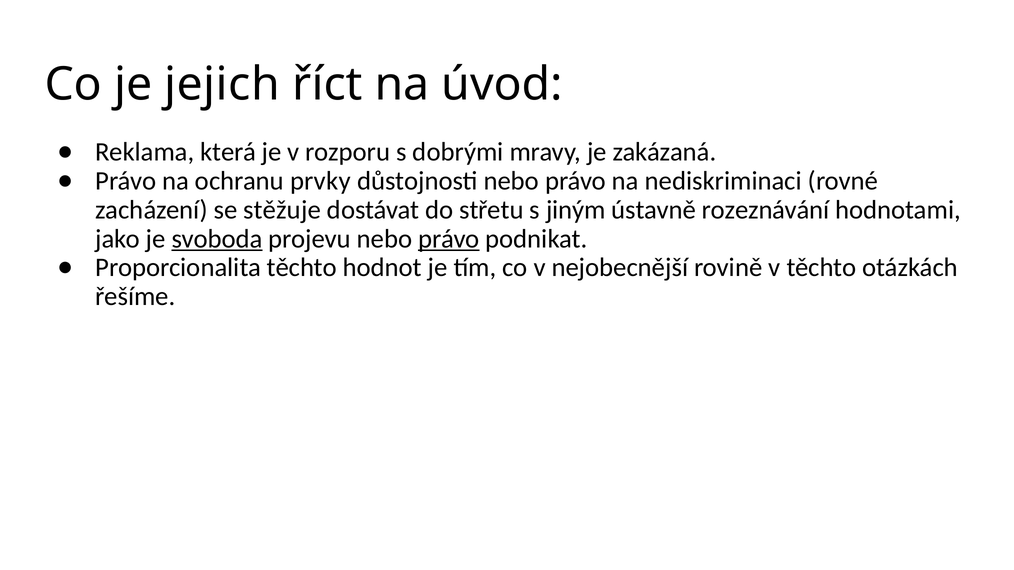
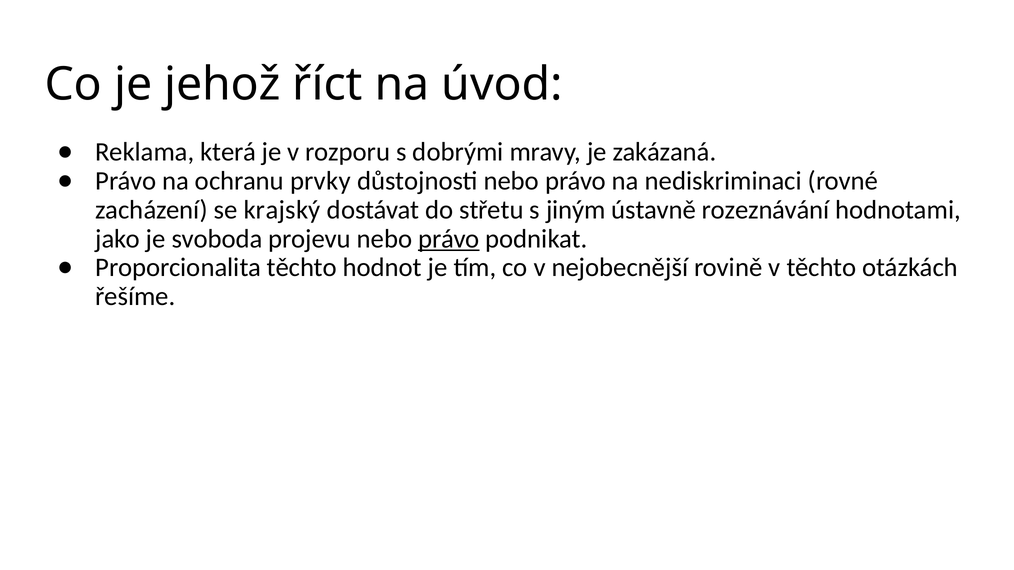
jejich: jejich -> jehož
stěžuje: stěžuje -> krajský
svoboda underline: present -> none
